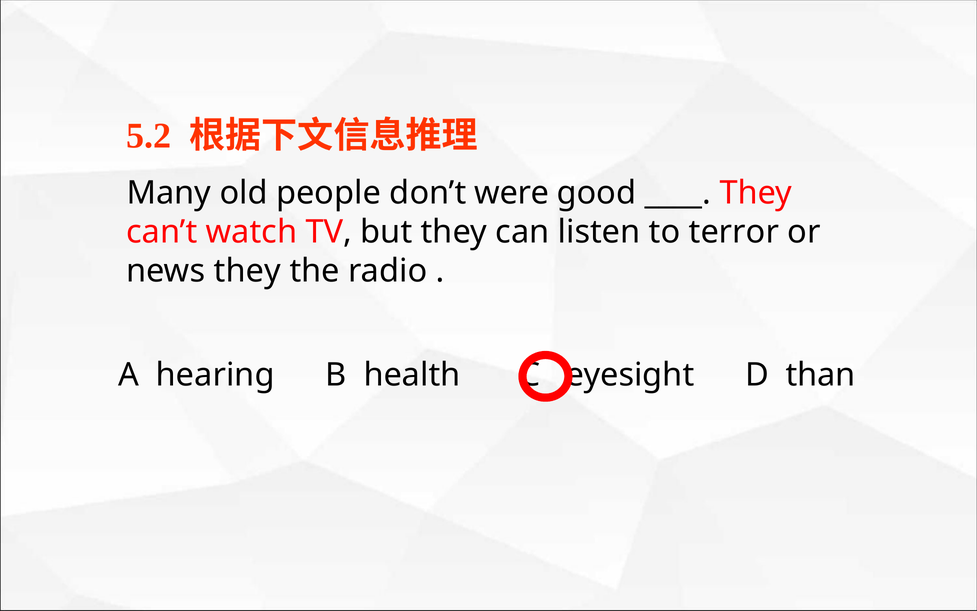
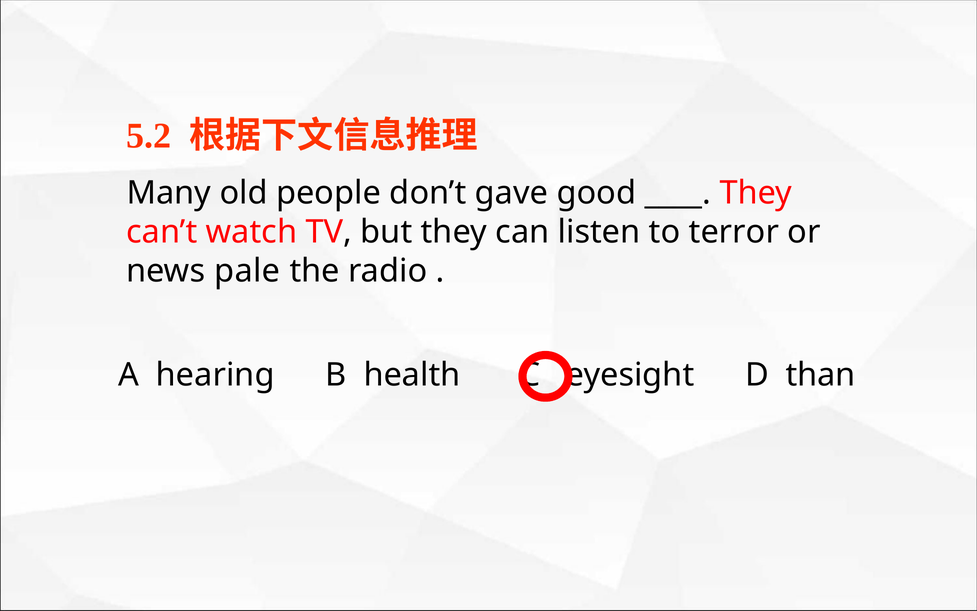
were: were -> gave
news they: they -> pale
